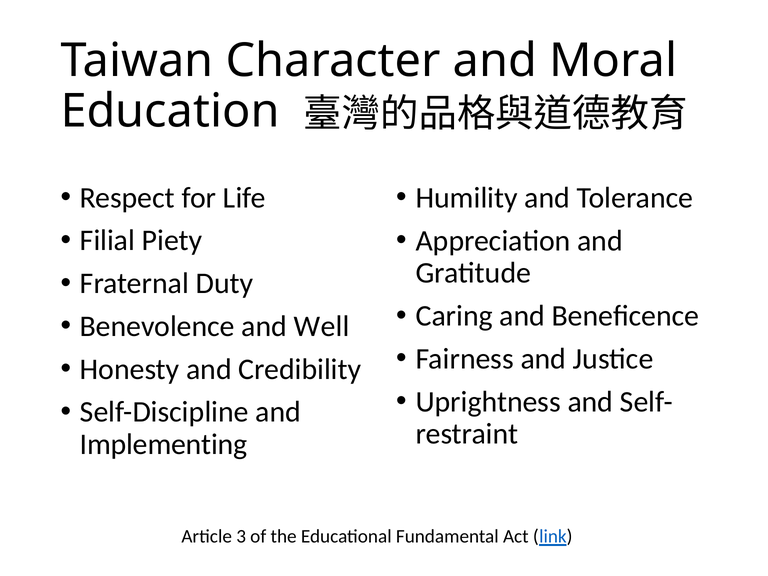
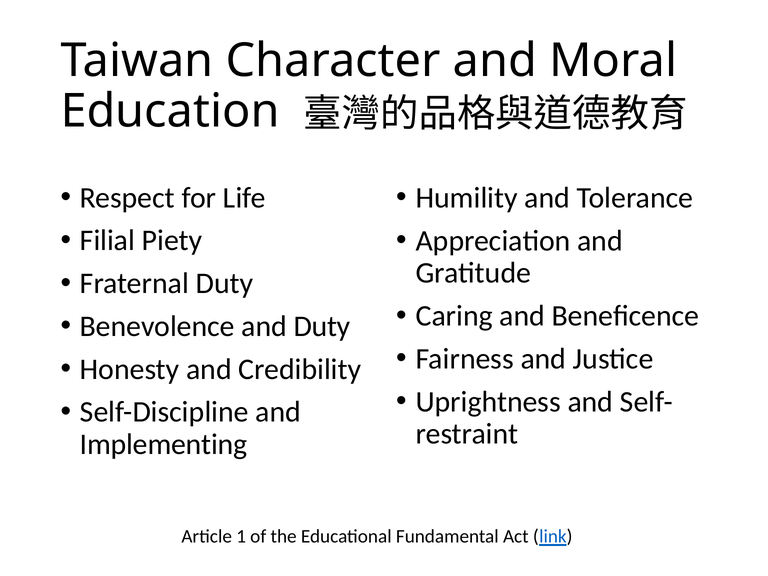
and Well: Well -> Duty
3: 3 -> 1
